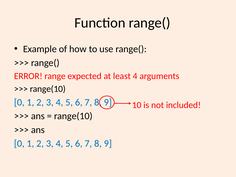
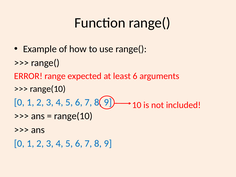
least 4: 4 -> 6
